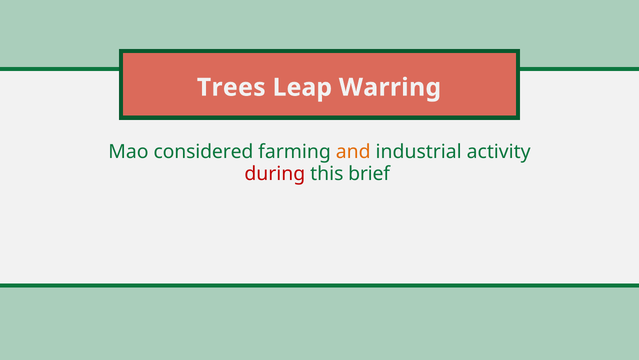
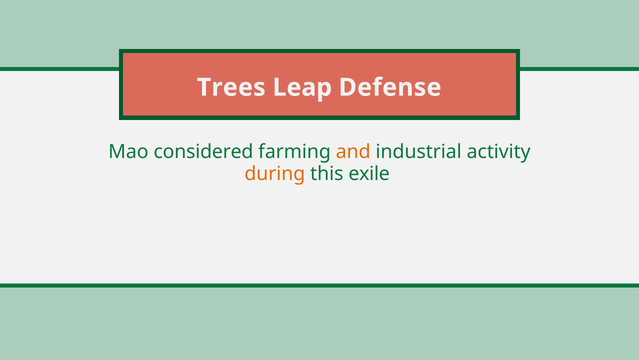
Warring: Warring -> Defense
during colour: red -> orange
brief: brief -> exile
